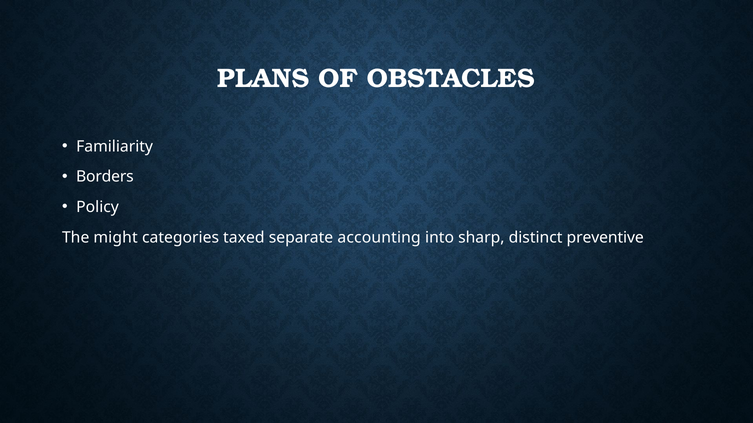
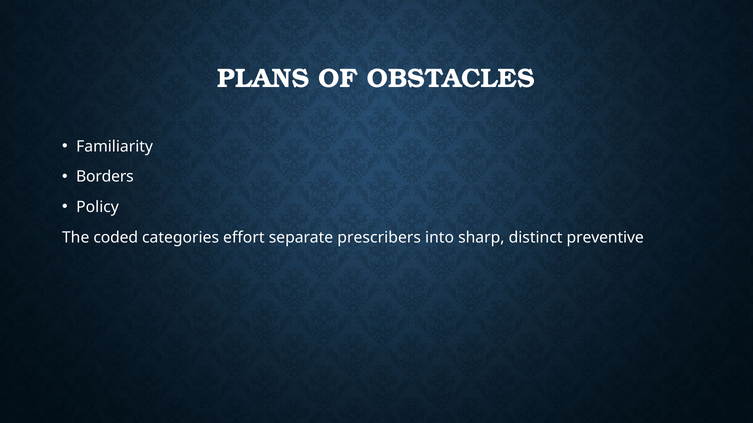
might: might -> coded
taxed: taxed -> effort
accounting: accounting -> prescribers
